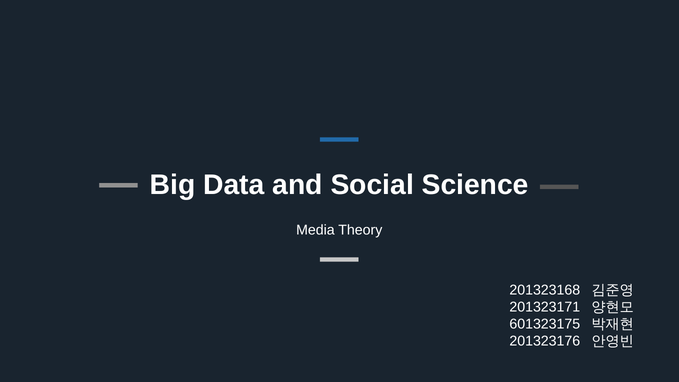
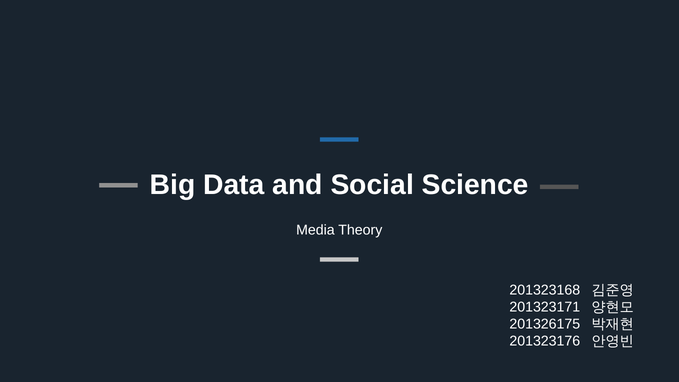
601323175: 601323175 -> 201326175
